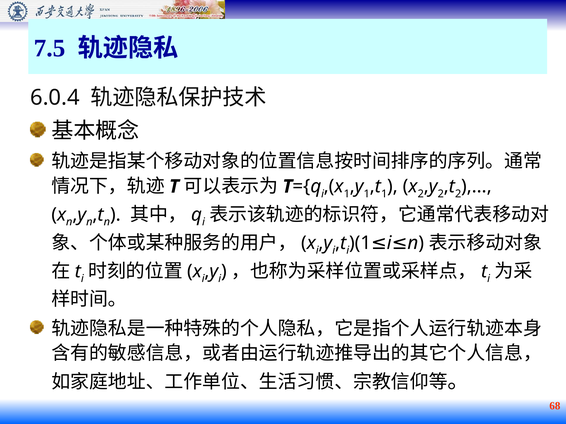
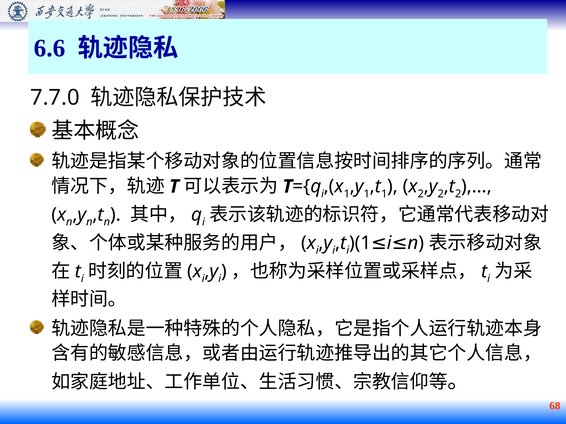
7.5: 7.5 -> 6.6
6.0.4: 6.0.4 -> 7.7.0
